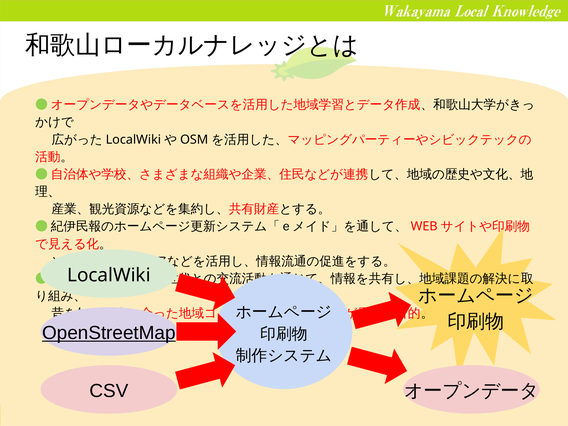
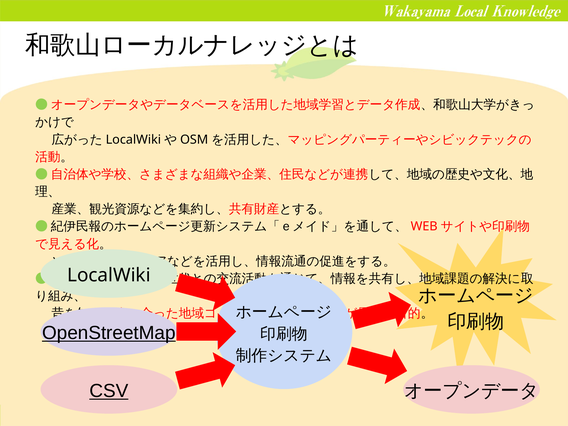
CSV underline: none -> present
